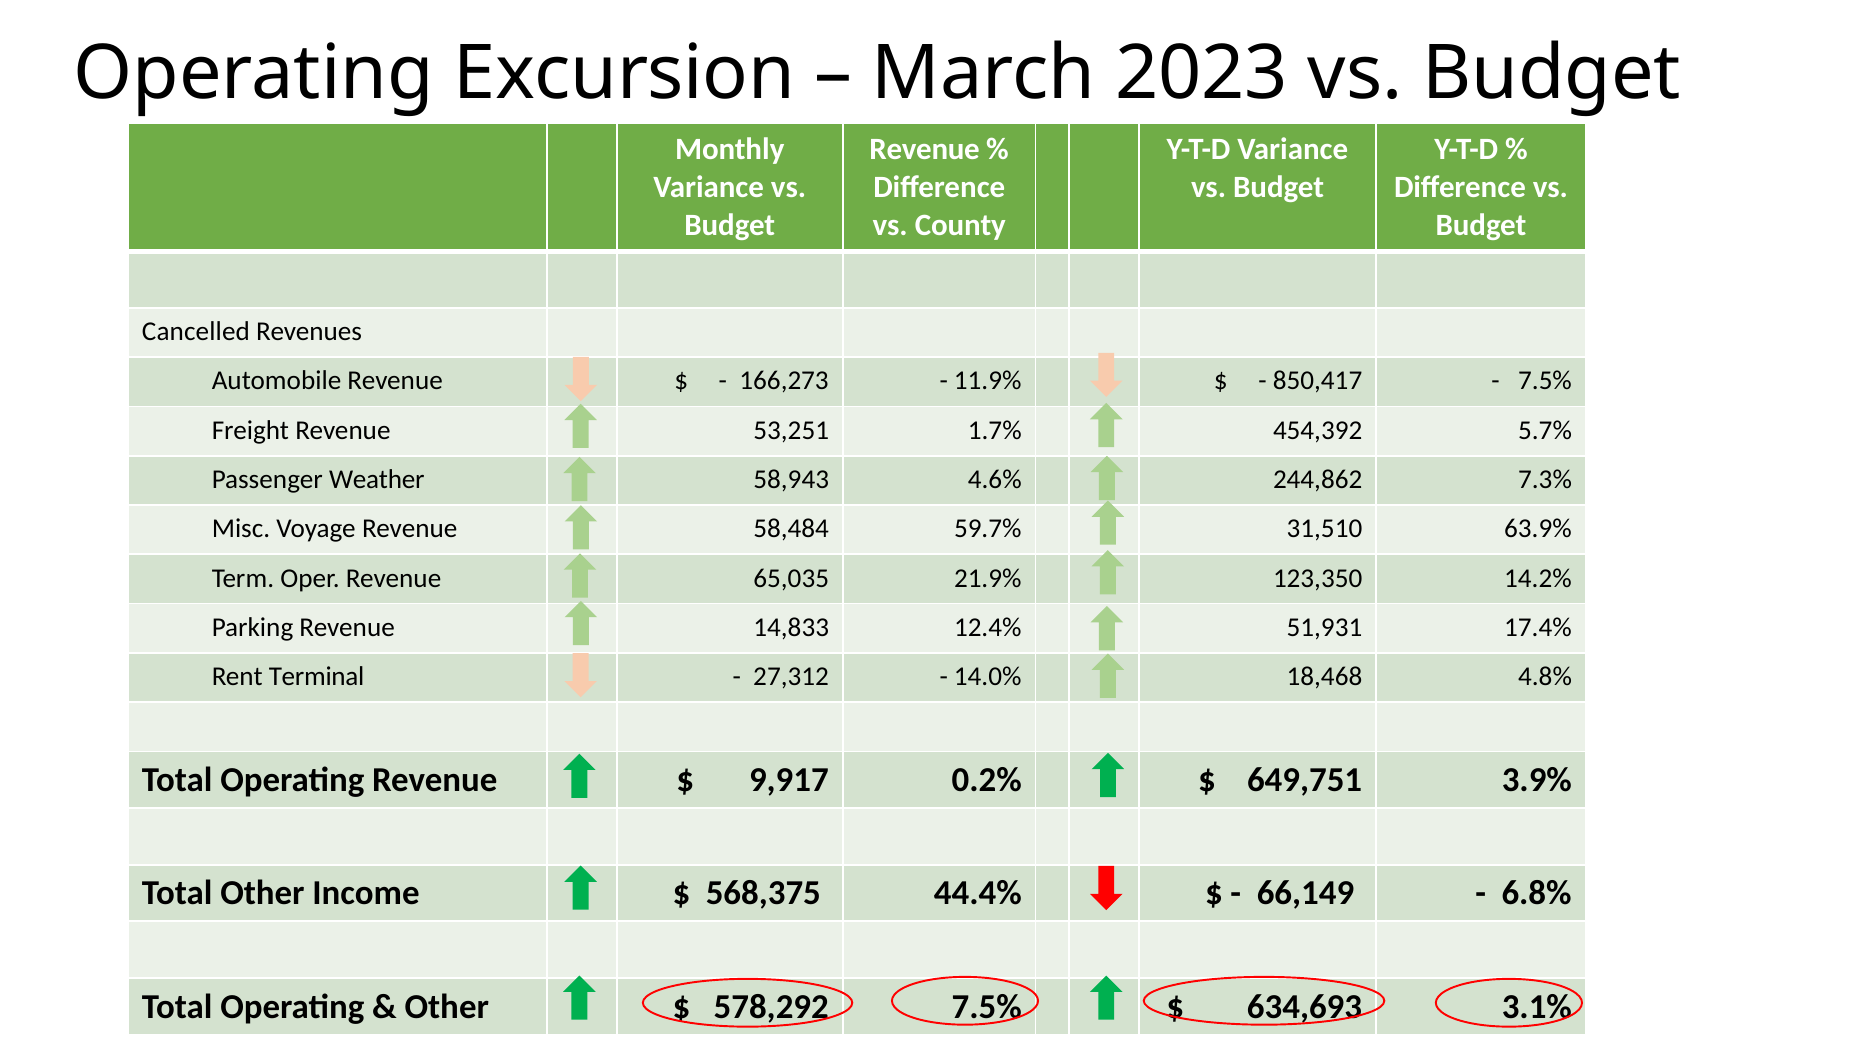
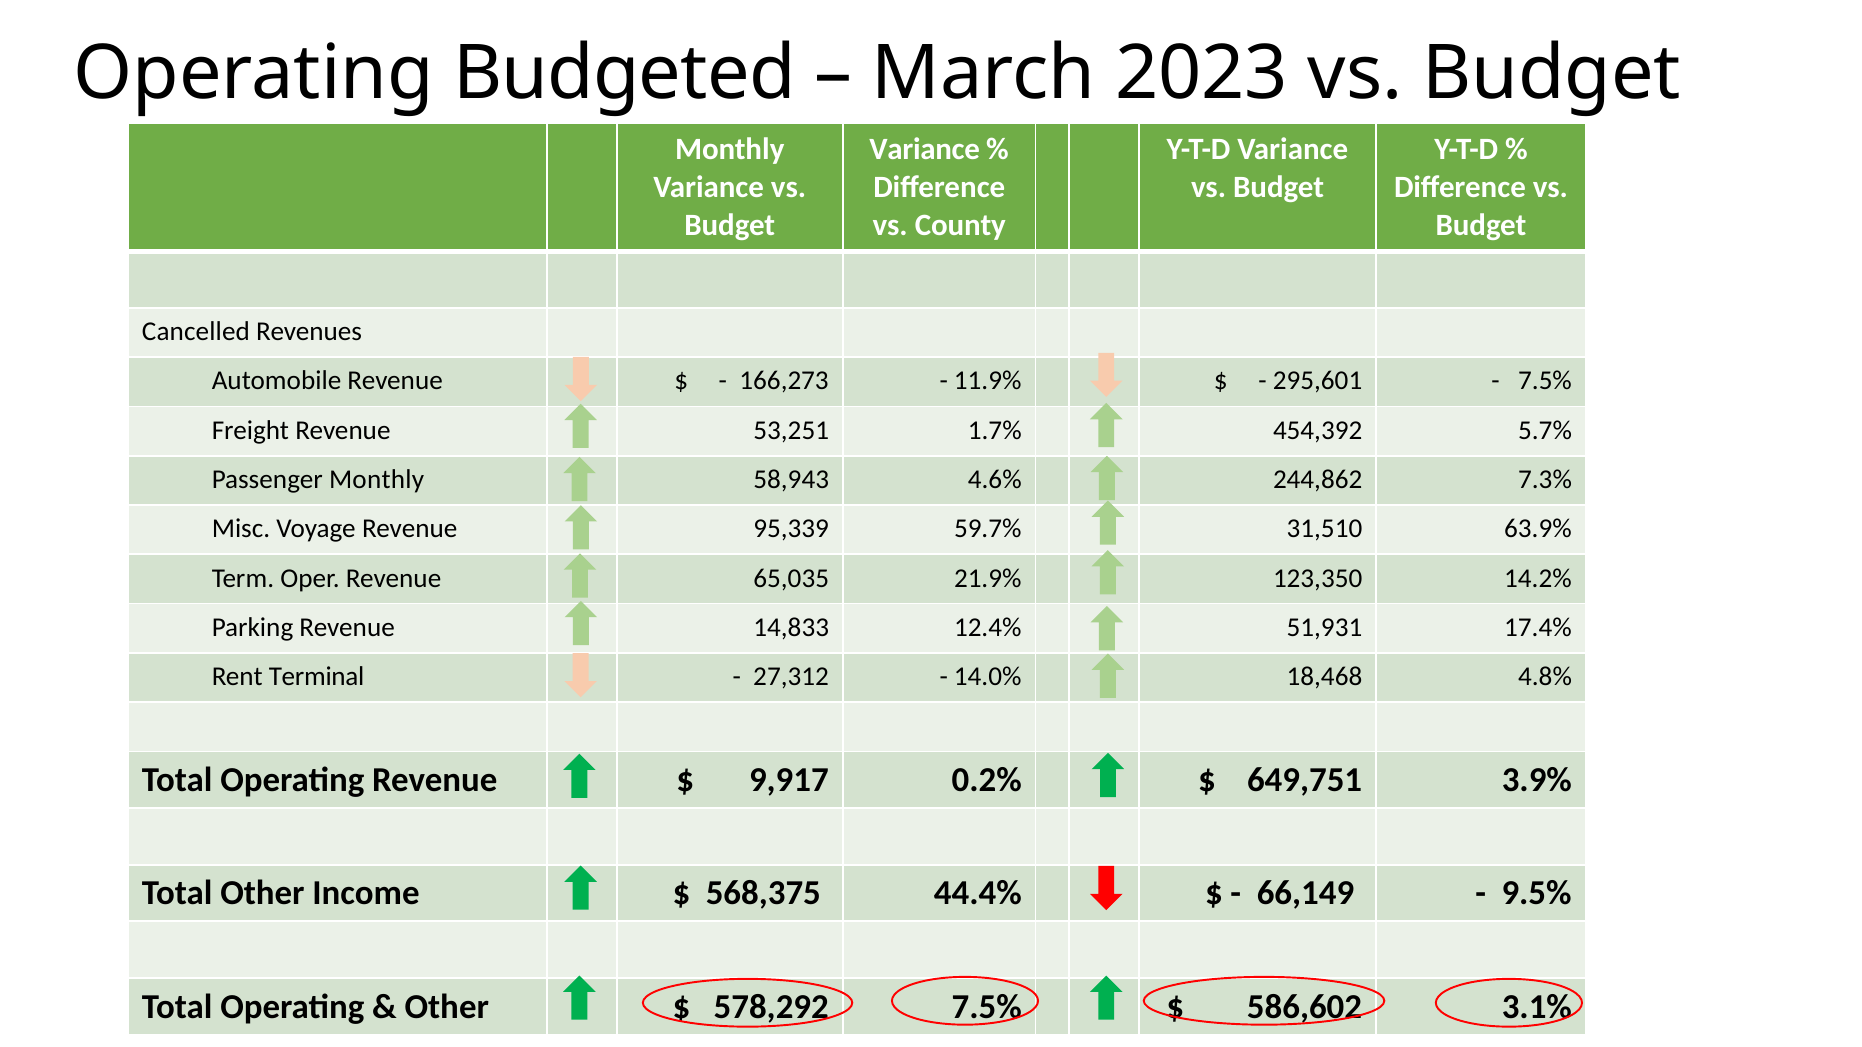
Excursion: Excursion -> Budgeted
Revenue at (925, 150): Revenue -> Variance
850,417: 850,417 -> 295,601
Passenger Weather: Weather -> Monthly
58,484: 58,484 -> 95,339
6.8%: 6.8% -> 9.5%
634,693: 634,693 -> 586,602
